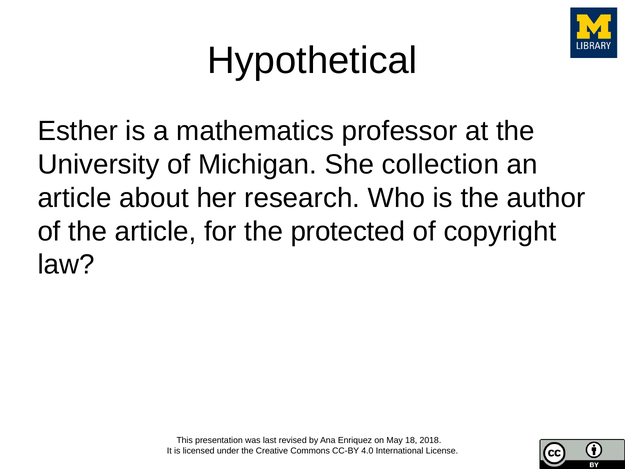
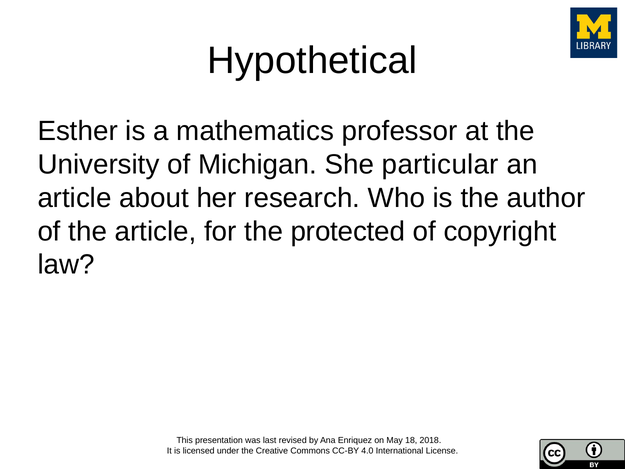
collection: collection -> particular
